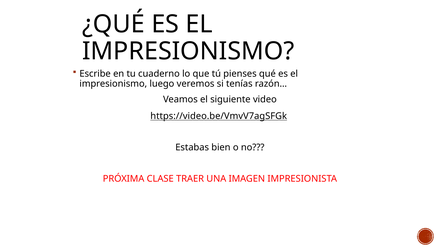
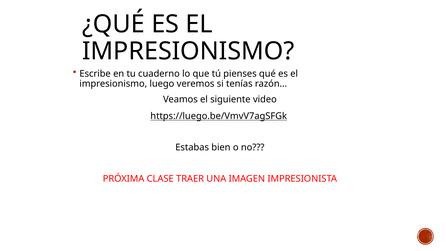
https://video.be/VmvV7agSFGk: https://video.be/VmvV7agSFGk -> https://luego.be/VmvV7agSFGk
